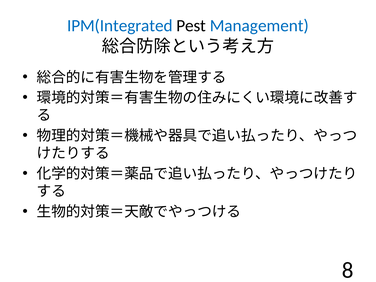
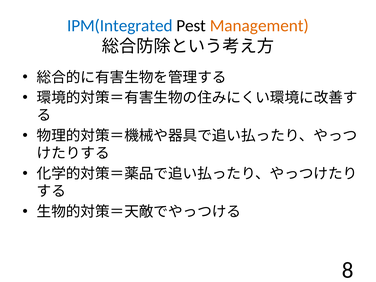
Management colour: blue -> orange
